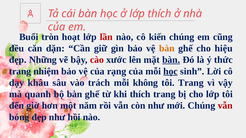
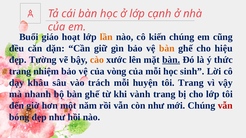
lớp thích: thích -> cạnh
tròn: tròn -> giáo
lần colour: red -> orange
Những: Những -> Tường
cào colour: red -> orange
rạng: rạng -> vòng
học at (171, 71) underline: present -> none
không: không -> huyện
quanh: quanh -> nhanh
khi thích: thích -> vành
